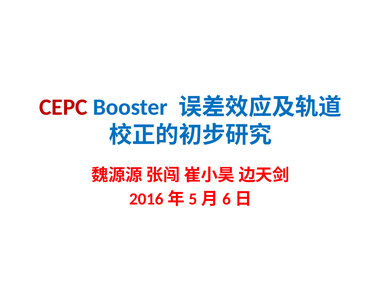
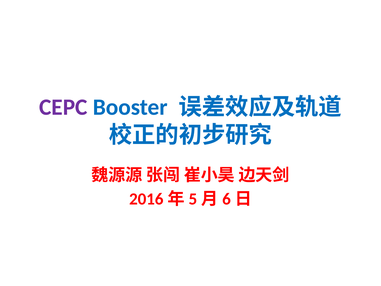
CEPC colour: red -> purple
